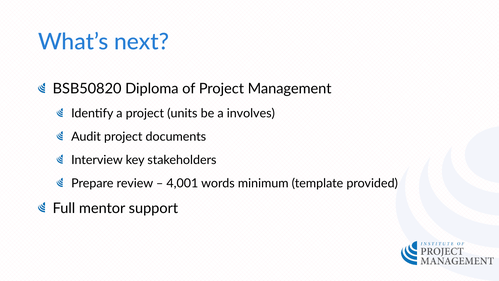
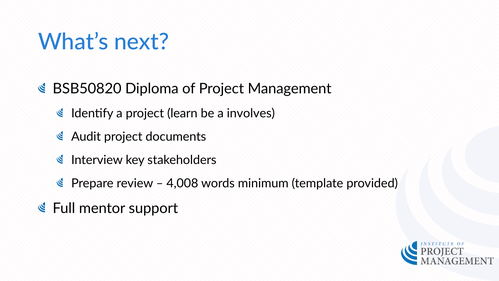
units: units -> learn
4,001: 4,001 -> 4,008
